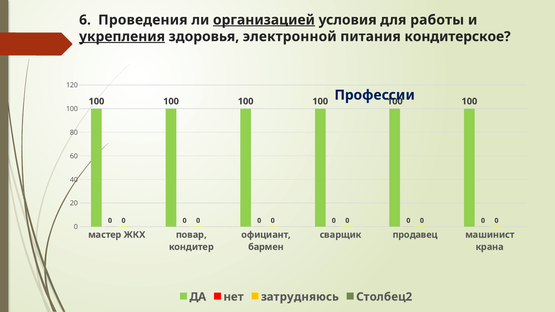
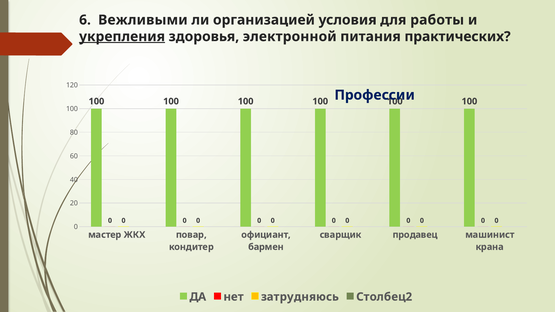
Проведения: Проведения -> Вежливыми
организацией underline: present -> none
кондитерское: кондитерское -> практических
